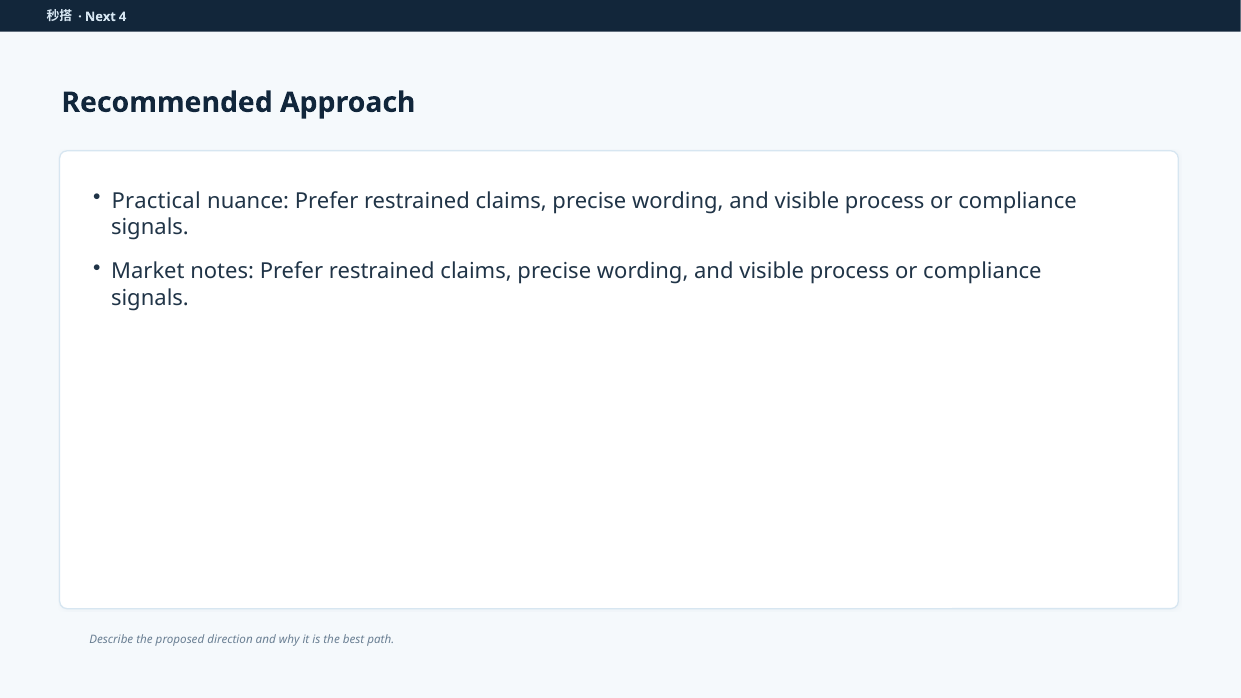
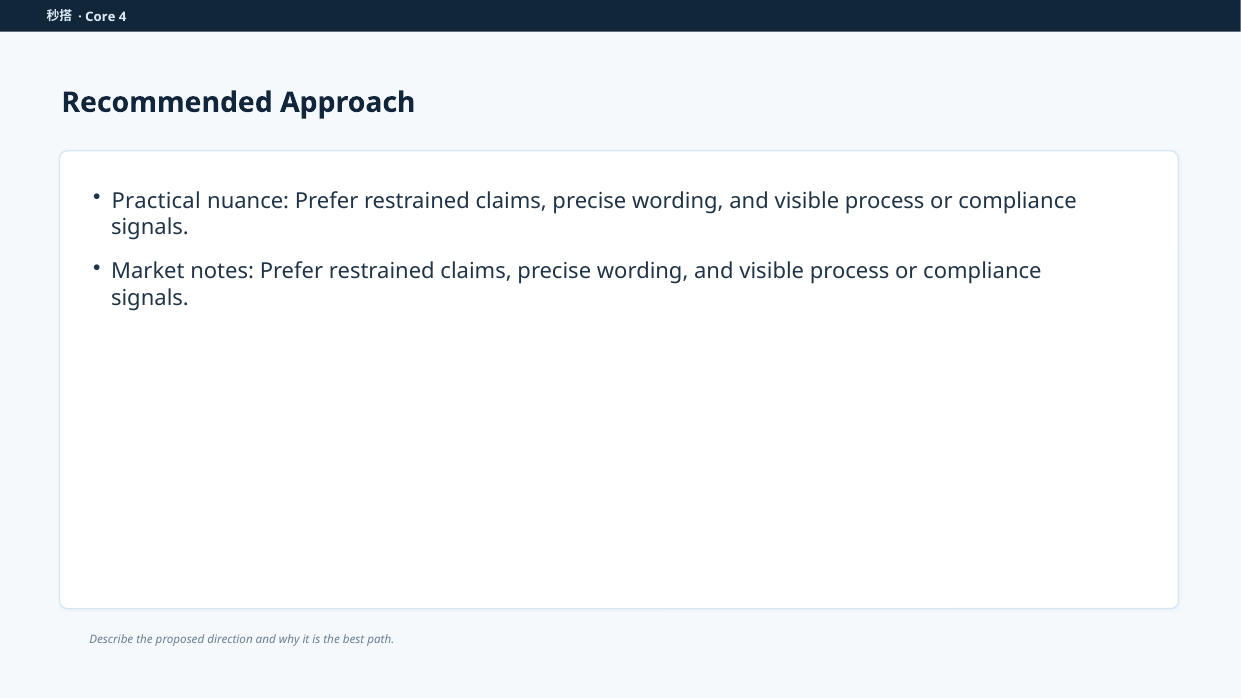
Next: Next -> Core
